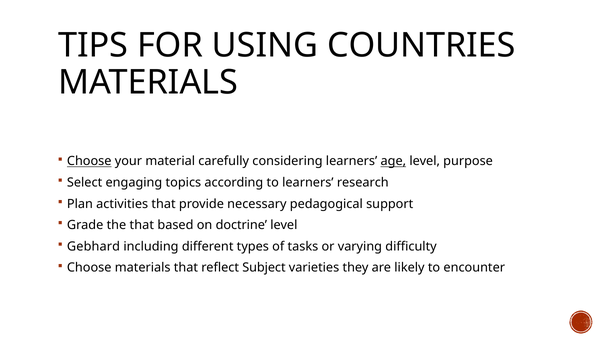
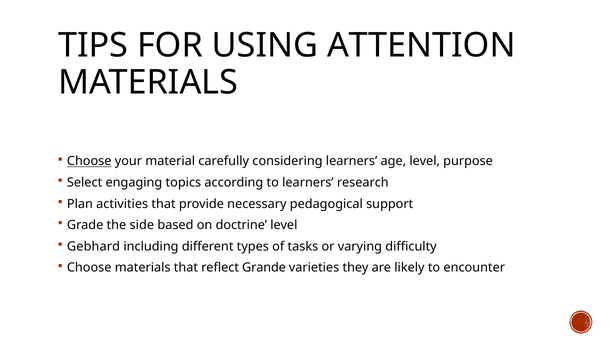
COUNTRIES: COUNTRIES -> ATTENTION
age underline: present -> none
the that: that -> side
Subject: Subject -> Grande
